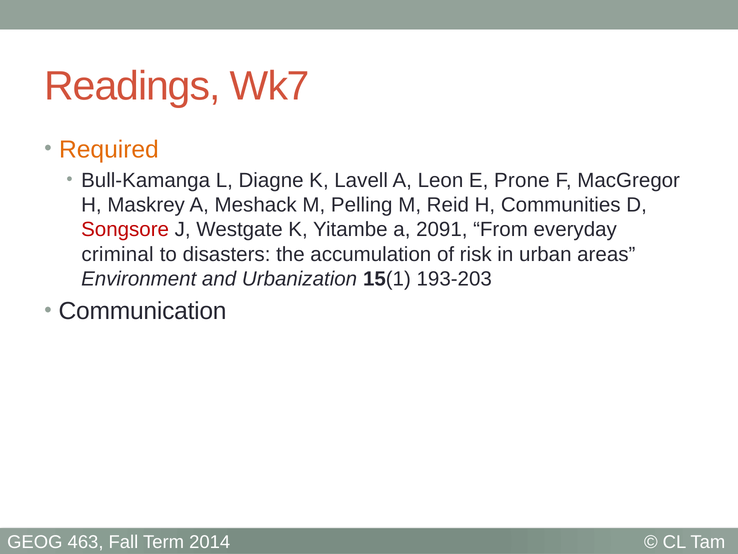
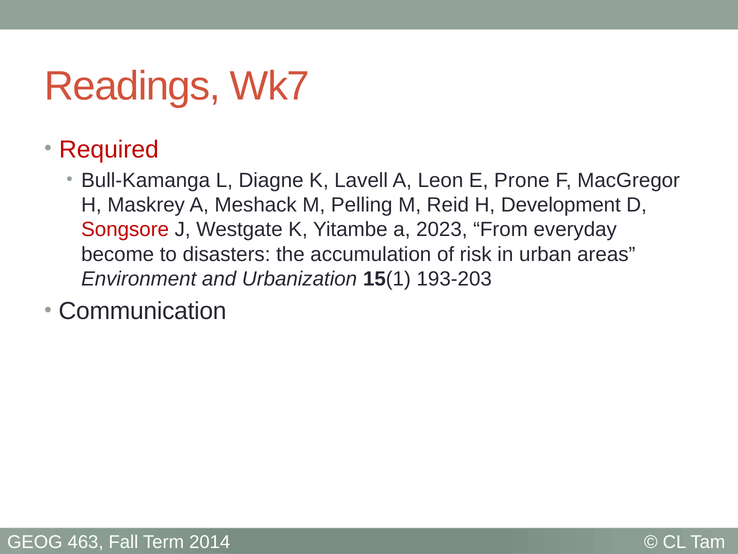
Required colour: orange -> red
Communities: Communities -> Development
2091: 2091 -> 2023
criminal: criminal -> become
